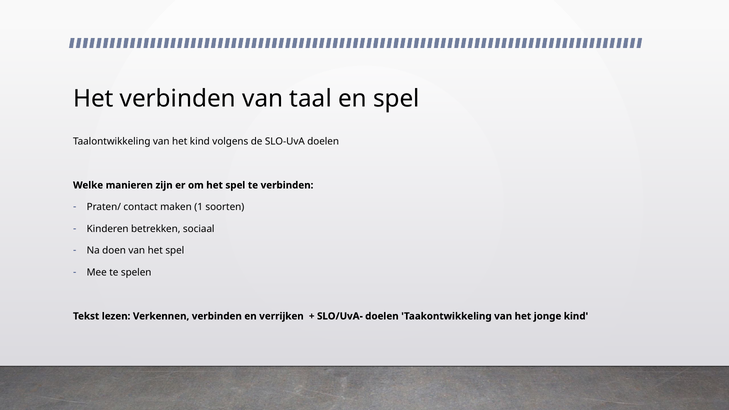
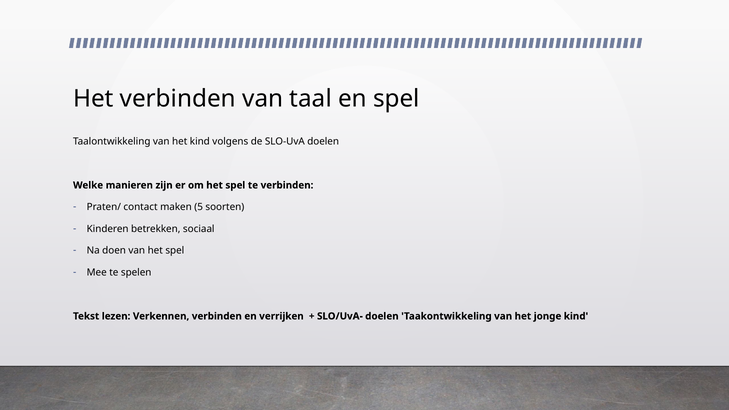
1: 1 -> 5
